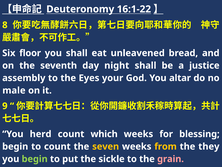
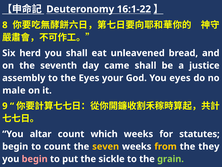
floor: floor -> herd
night: night -> came
You altar: altar -> eyes
herd: herd -> altar
blessing: blessing -> statutes
begin at (35, 159) colour: light green -> pink
grain colour: pink -> light green
